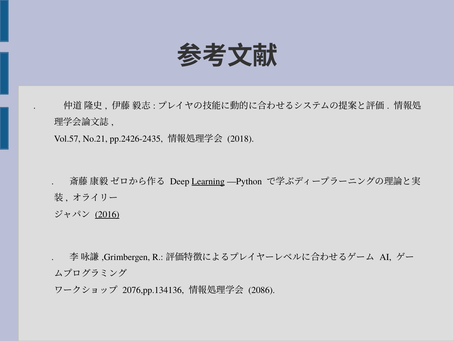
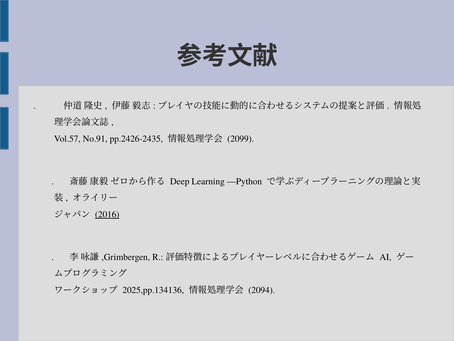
No.21: No.21 -> No.91
2018: 2018 -> 2099
Learning underline: present -> none
2076,pp.134136: 2076,pp.134136 -> 2025,pp.134136
2086: 2086 -> 2094
